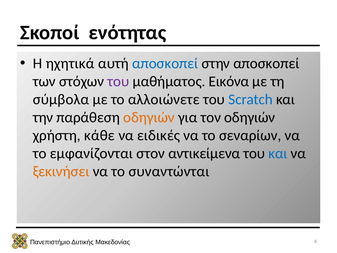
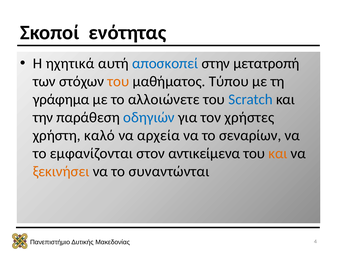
στην αποσκοπεί: αποσκοπεί -> μετατροπή
του at (118, 81) colour: purple -> orange
Εικόνα: Εικόνα -> Τύπου
σύμβολα: σύμβολα -> γράφημα
οδηγιών at (149, 117) colour: orange -> blue
τον οδηγιών: οδηγιών -> χρήστες
κάθε: κάθε -> καλό
ειδικές: ειδικές -> αρχεία
και at (278, 153) colour: blue -> orange
